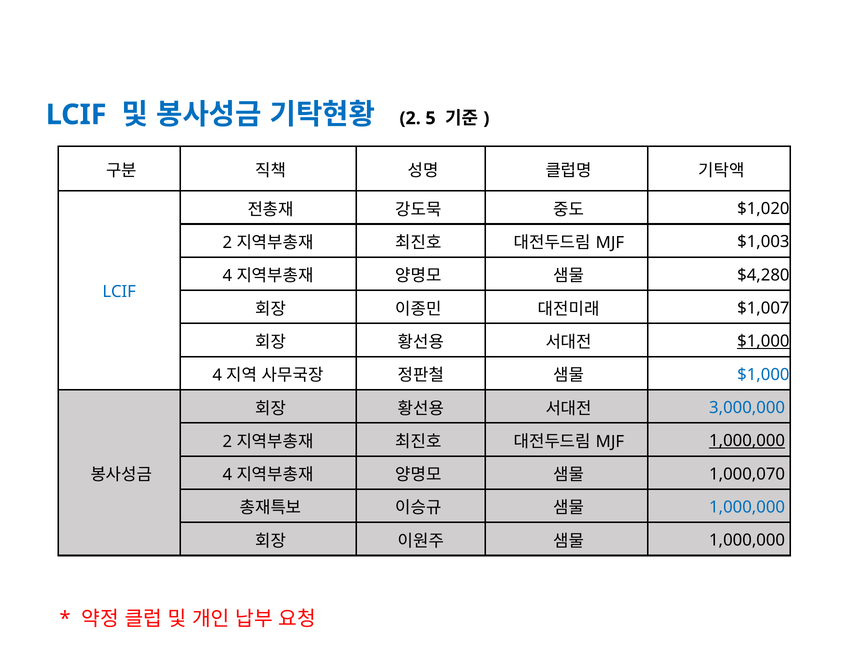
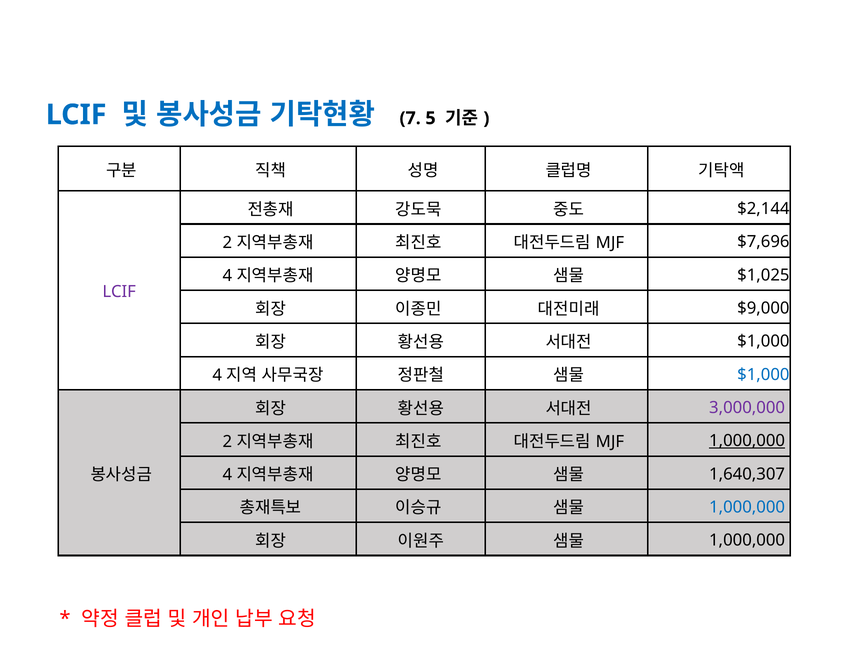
2 at (410, 118): 2 -> 7
$1,020: $1,020 -> $2,144
$1,003: $1,003 -> $7,696
$4,280: $4,280 -> $1,025
LCIF at (119, 292) colour: blue -> purple
$1,007: $1,007 -> $9,000
$1,000 at (763, 341) underline: present -> none
3,000,000 colour: blue -> purple
1,000,070: 1,000,070 -> 1,640,307
